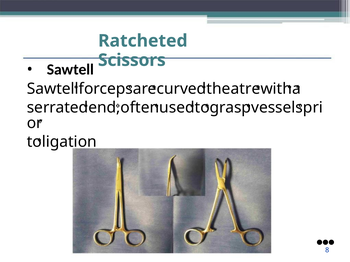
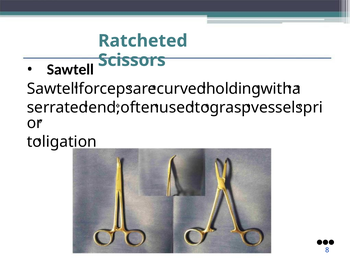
theatre: theatre -> holding
